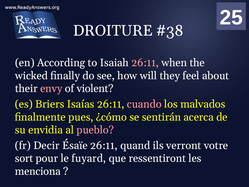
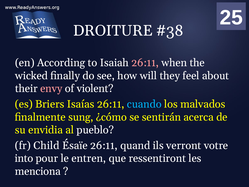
cuando colour: pink -> light blue
pues: pues -> sung
pueblo colour: pink -> white
Decir: Decir -> Child
sort: sort -> into
fuyard: fuyard -> entren
